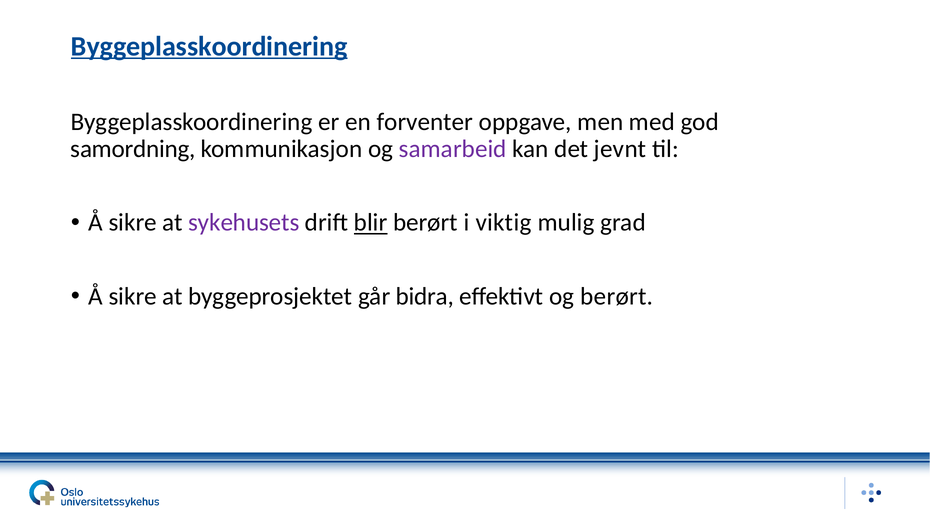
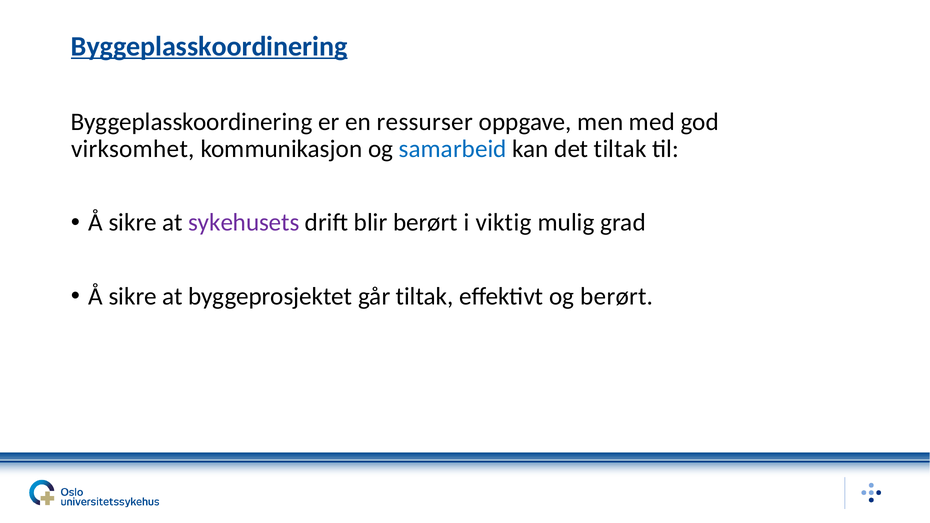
forventer: forventer -> ressurser
samordning: samordning -> virksomhet
samarbeid colour: purple -> blue
det jevnt: jevnt -> tiltak
blir underline: present -> none
går bidra: bidra -> tiltak
